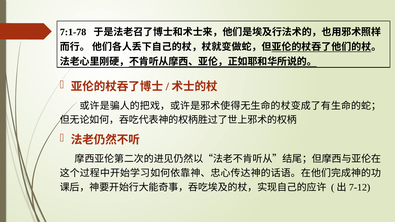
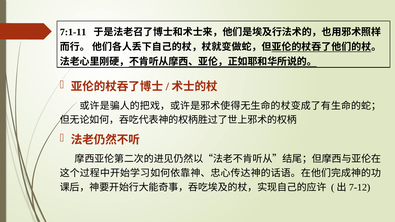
7:1-78: 7:1-78 -> 7:1-11
